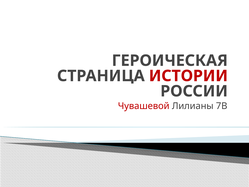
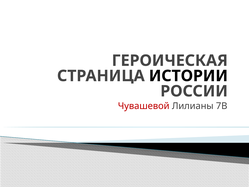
ИСТОРИИ colour: red -> black
